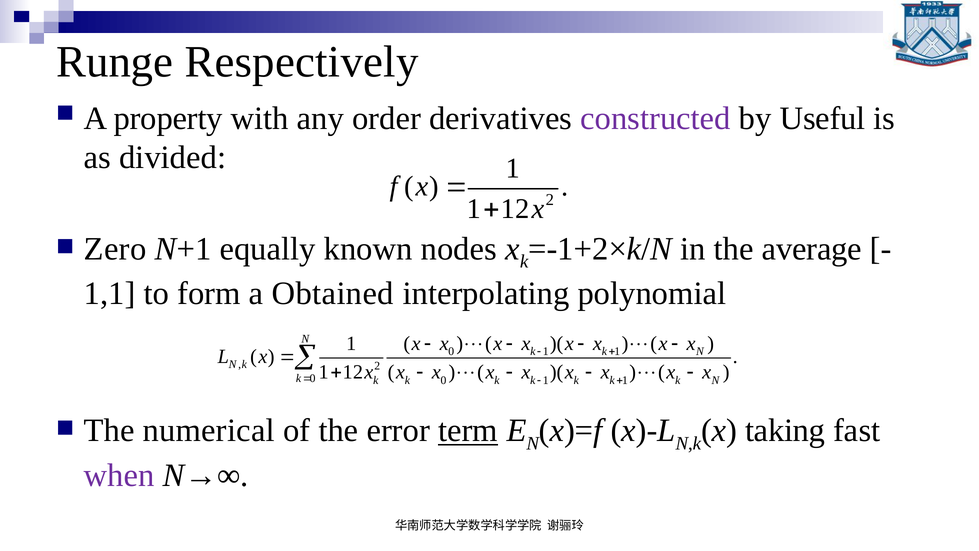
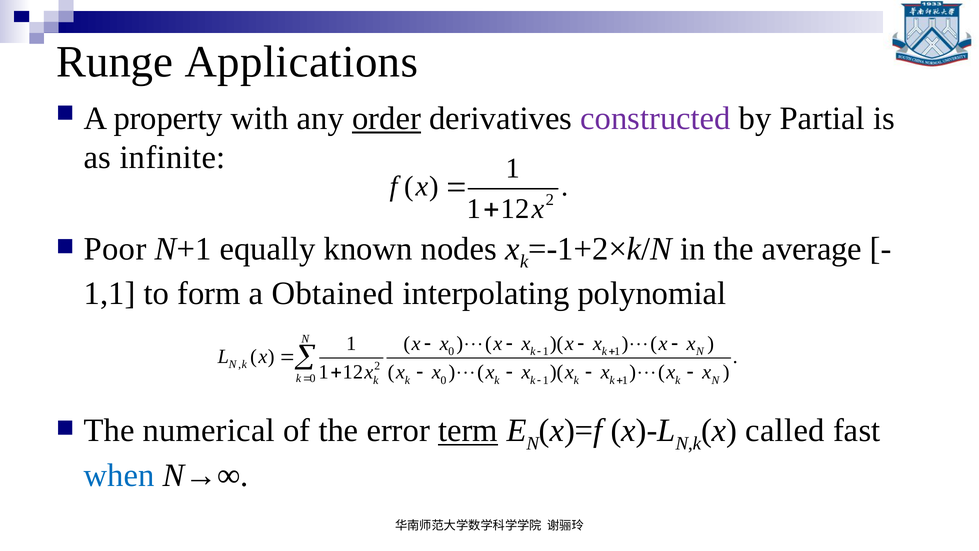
Respectively: Respectively -> Applications
order underline: none -> present
Useful: Useful -> Partial
divided: divided -> infinite
Zero: Zero -> Poor
taking: taking -> called
when colour: purple -> blue
